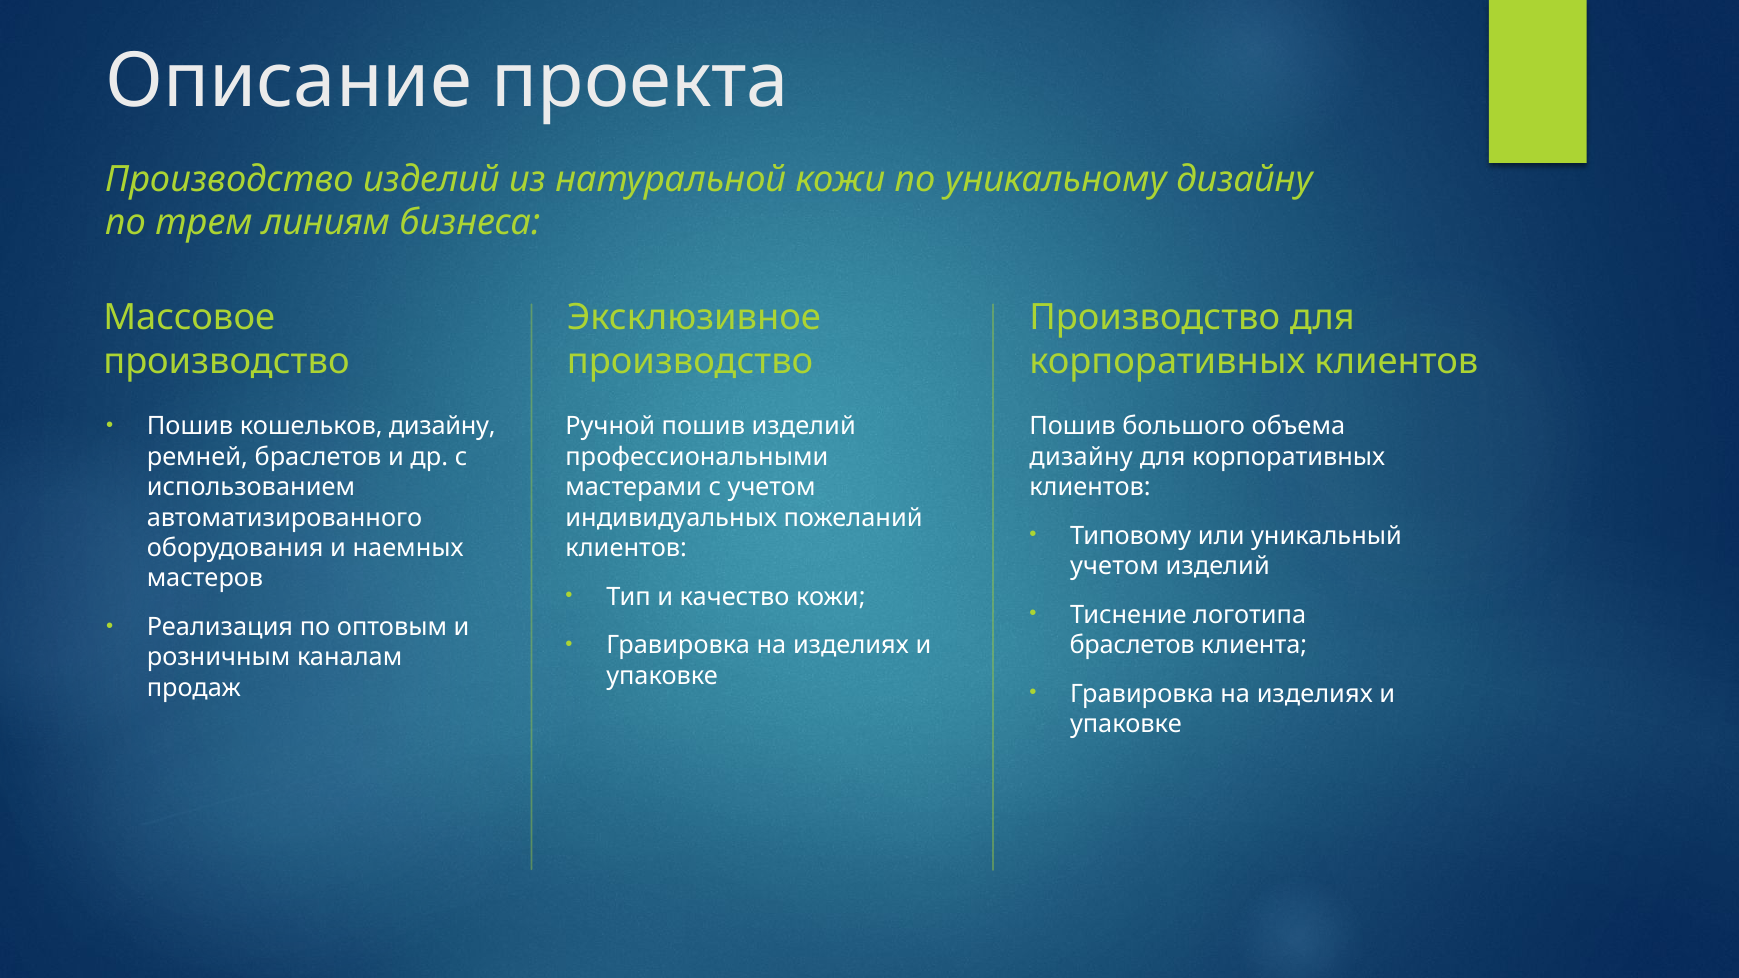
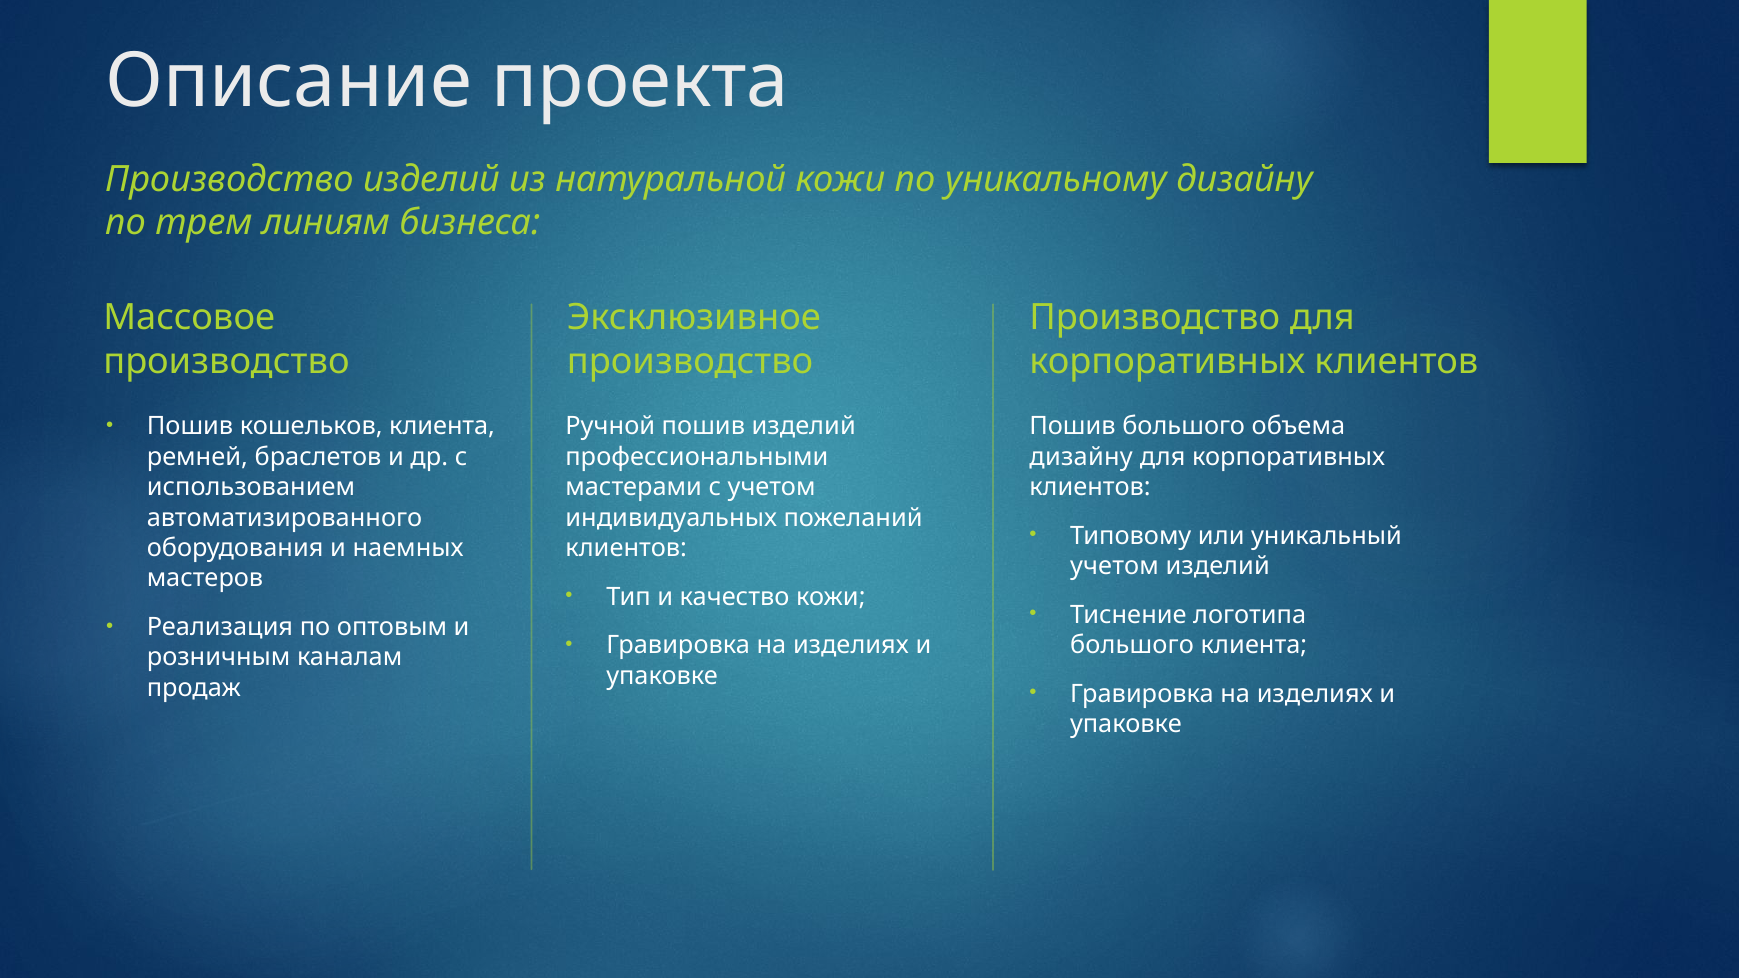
кошельков дизайну: дизайну -> клиента
браслетов at (1132, 645): браслетов -> большого
